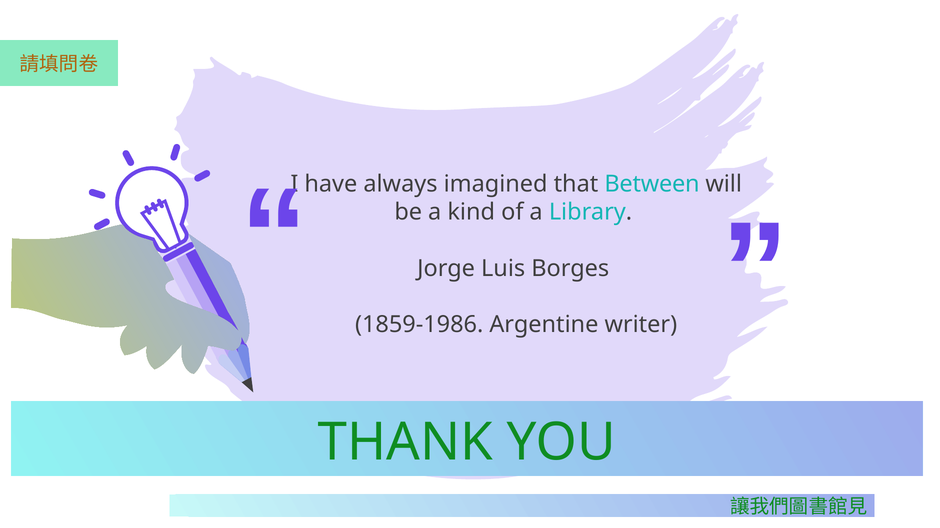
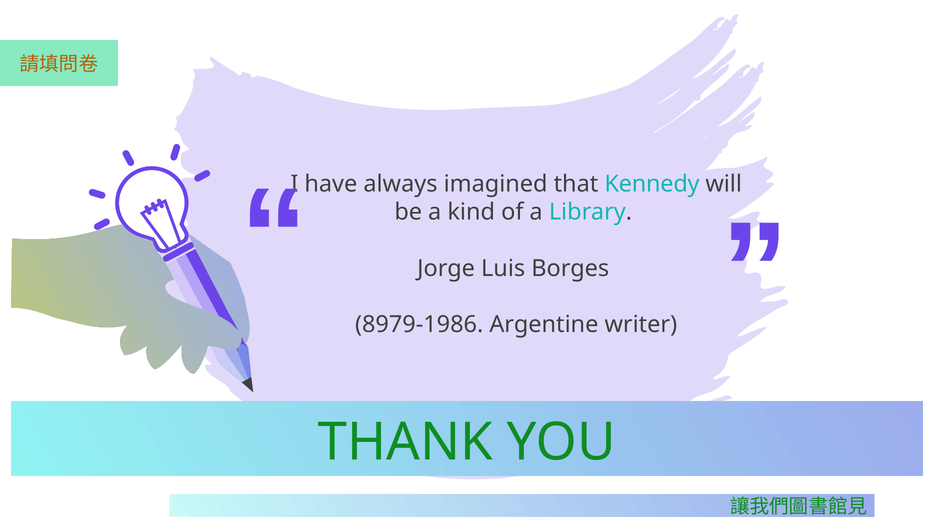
Between: Between -> Kennedy
1859-1986: 1859-1986 -> 8979-1986
